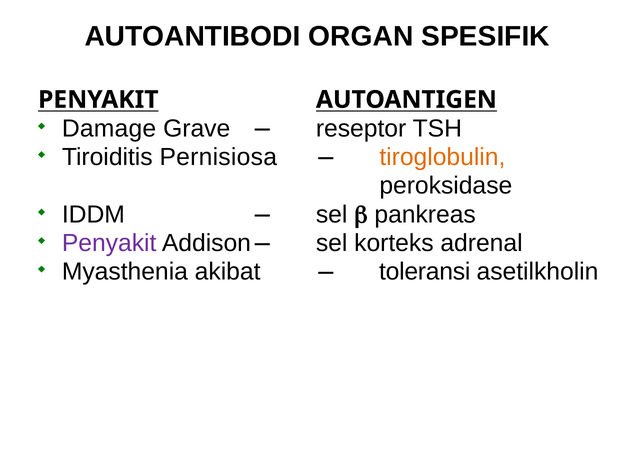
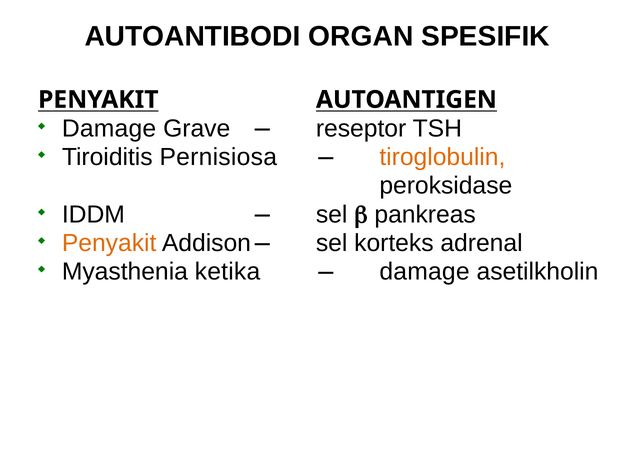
Penyakit at (109, 243) colour: purple -> orange
akibat: akibat -> ketika
toleransi at (425, 272): toleransi -> damage
